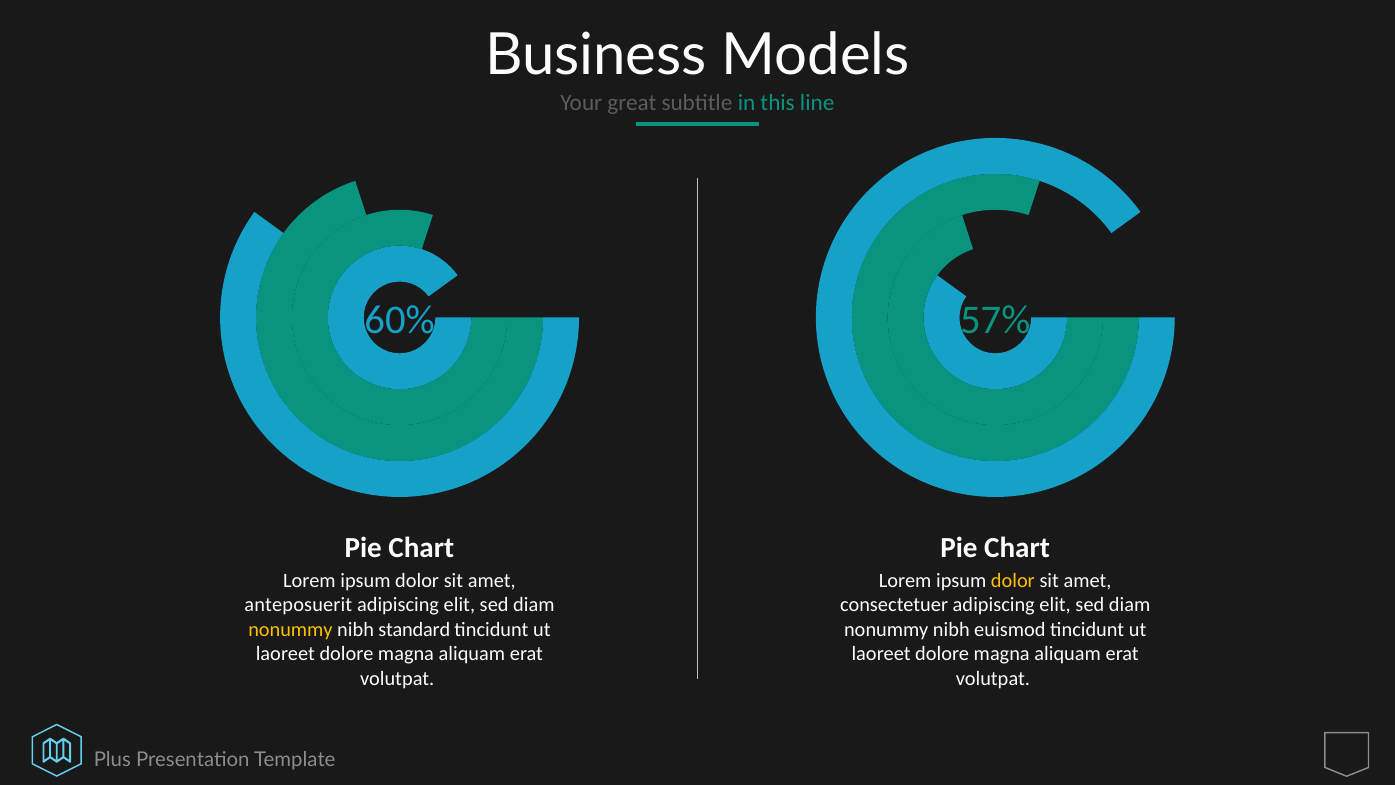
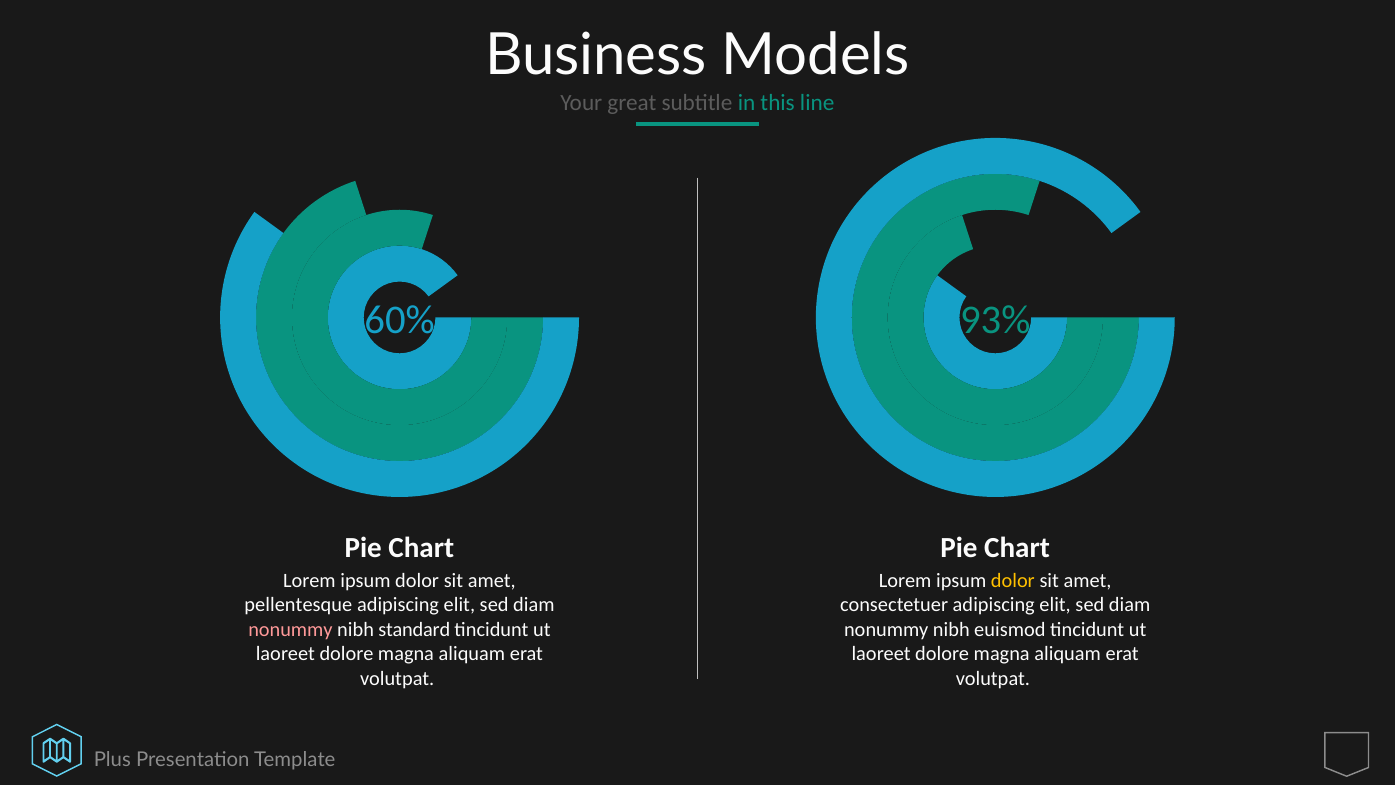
57%: 57% -> 93%
anteposuerit: anteposuerit -> pellentesque
nonummy at (290, 629) colour: yellow -> pink
